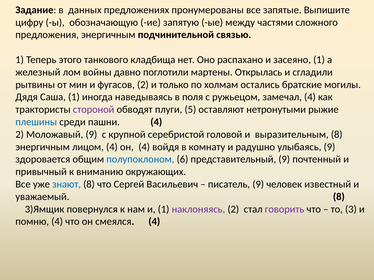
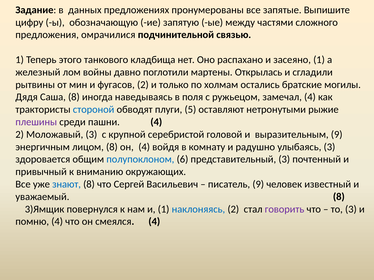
предложения энергичным: энергичным -> омрачилися
Саша 1: 1 -> 8
стороной colour: purple -> blue
плешины colour: blue -> purple
Моложавый 9: 9 -> 3
выразительным 8: 8 -> 9
лицом 4: 4 -> 8
улыбаясь 9: 9 -> 3
представительный 9: 9 -> 3
наклоняясь colour: purple -> blue
